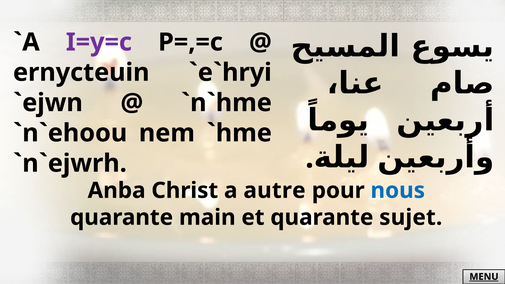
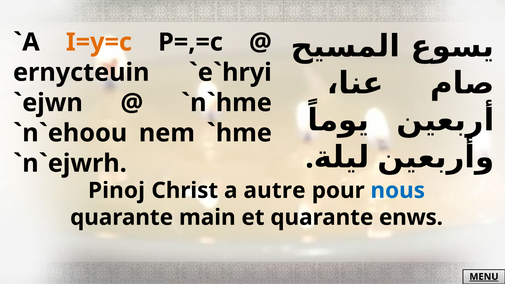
I=y=c colour: purple -> orange
Anba: Anba -> Pinoj
sujet: sujet -> enws
